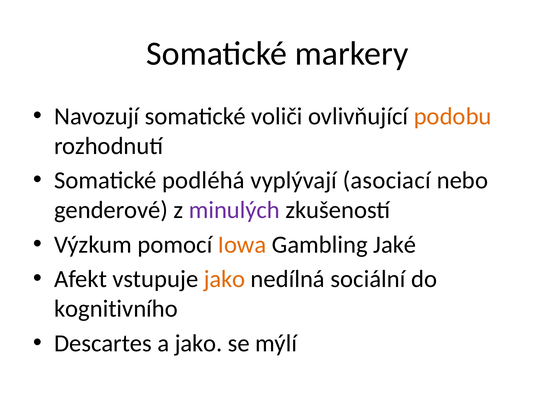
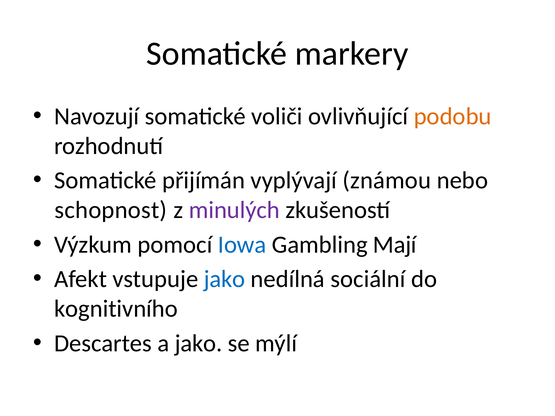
podléhá: podléhá -> přijímán
asociací: asociací -> známou
genderové: genderové -> schopnost
Iowa colour: orange -> blue
Jaké: Jaké -> Mají
jako at (225, 279) colour: orange -> blue
